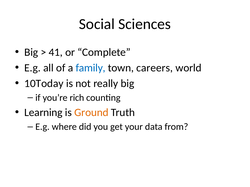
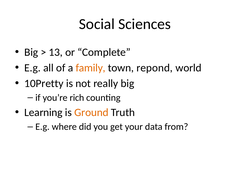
41: 41 -> 13
family colour: blue -> orange
careers: careers -> repond
10Today: 10Today -> 10Pretty
